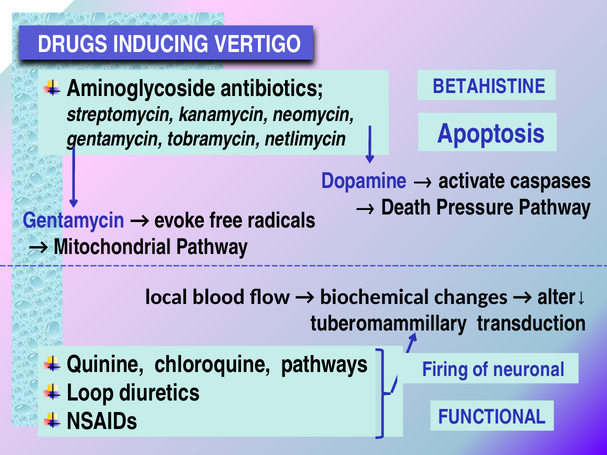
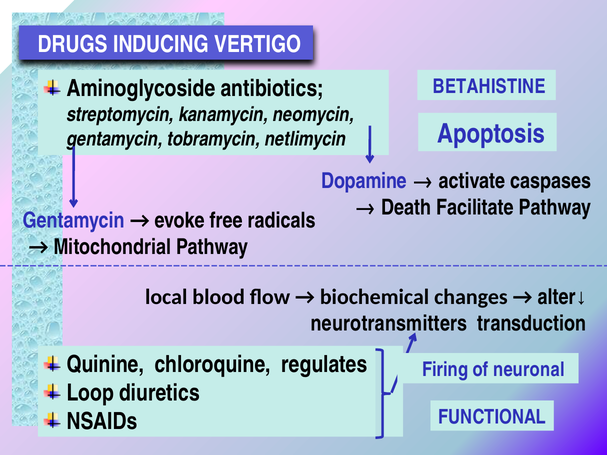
Pressure: Pressure -> Facilitate
tuberomammillary: tuberomammillary -> neurotransmitters
pathways: pathways -> regulates
